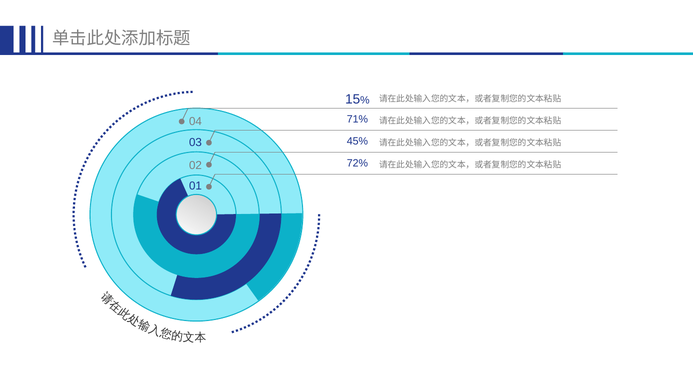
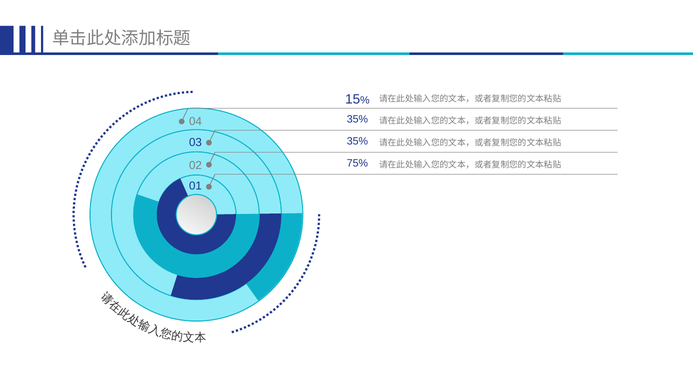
04 71%: 71% -> 35%
45% at (357, 141): 45% -> 35%
72%: 72% -> 75%
